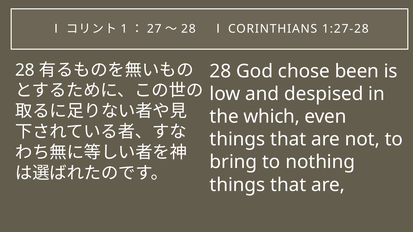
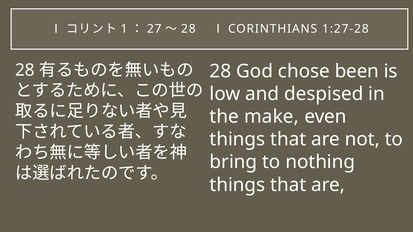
which: which -> make
